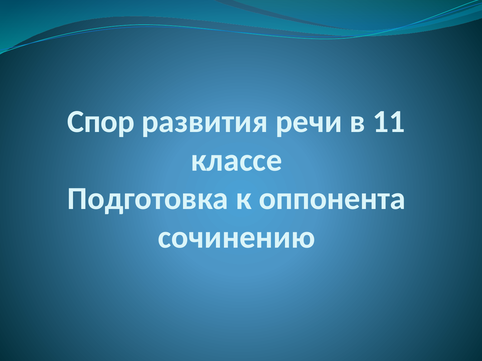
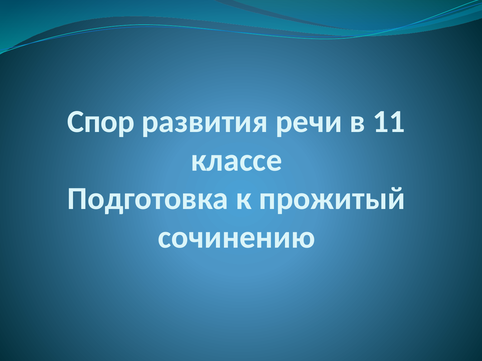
оппонента: оппонента -> прожитый
